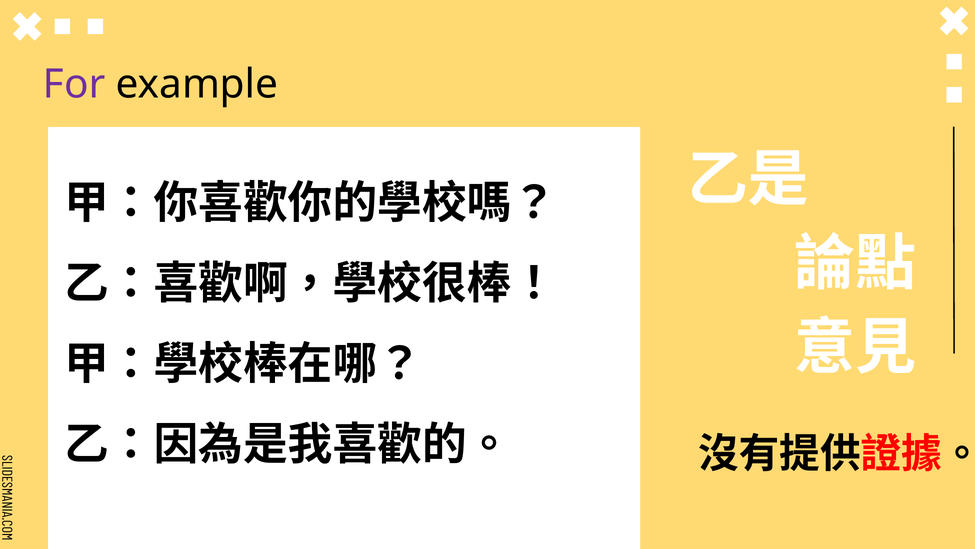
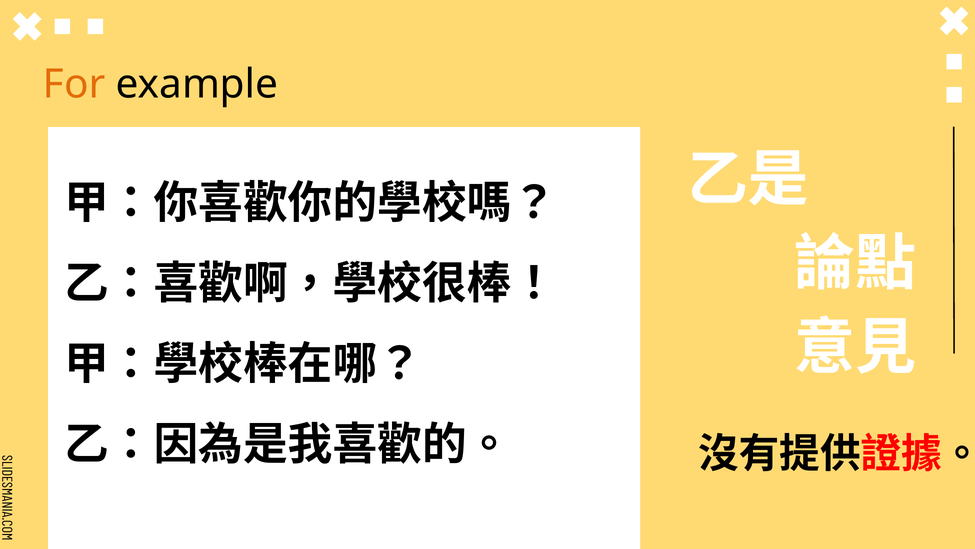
For colour: purple -> orange
